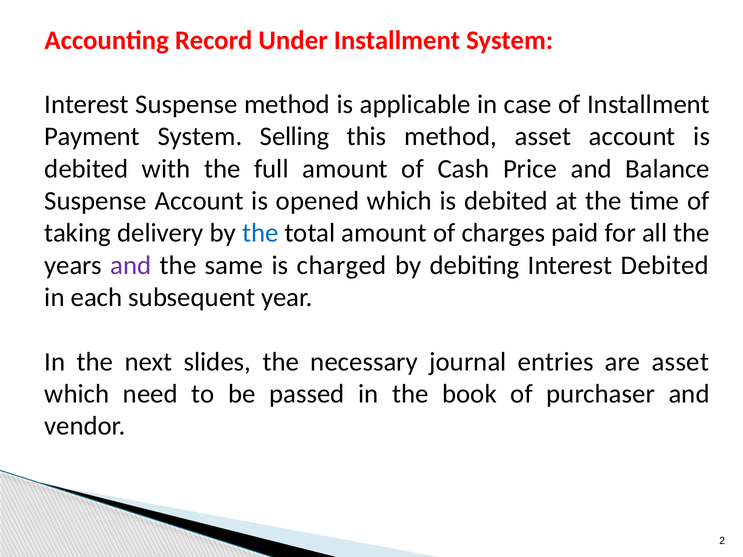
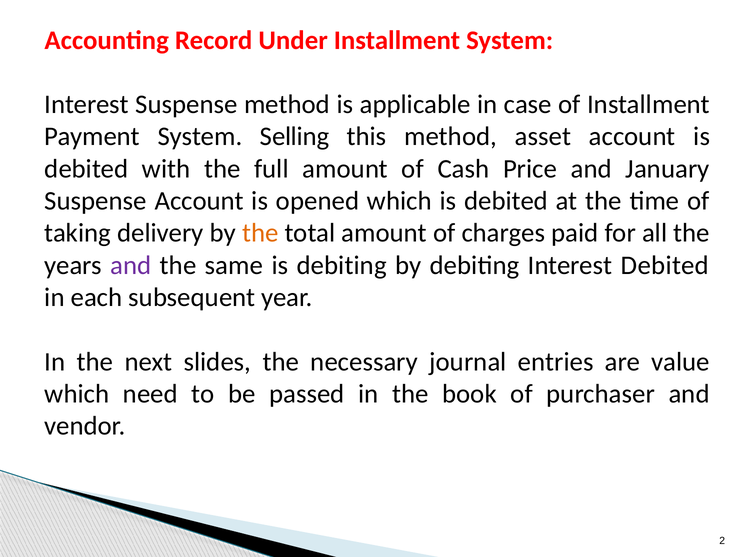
Balance: Balance -> January
the at (260, 233) colour: blue -> orange
is charged: charged -> debiting
are asset: asset -> value
